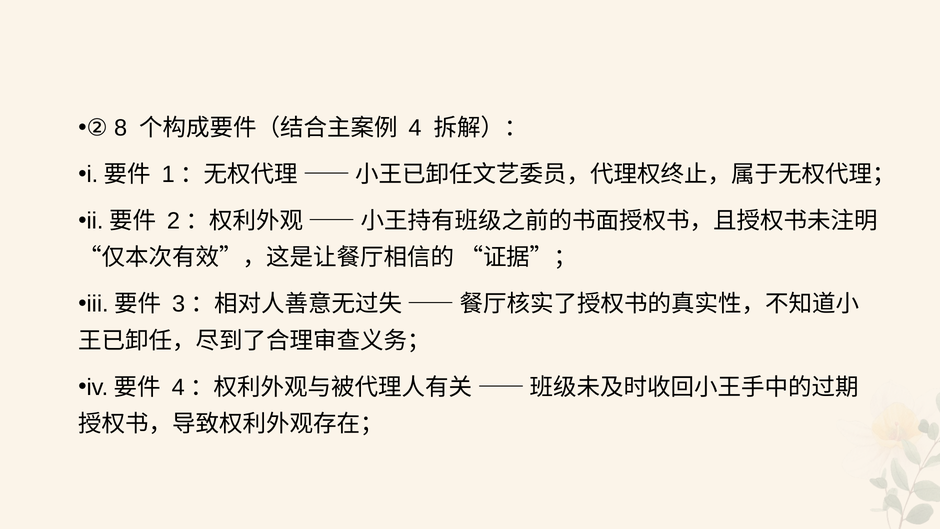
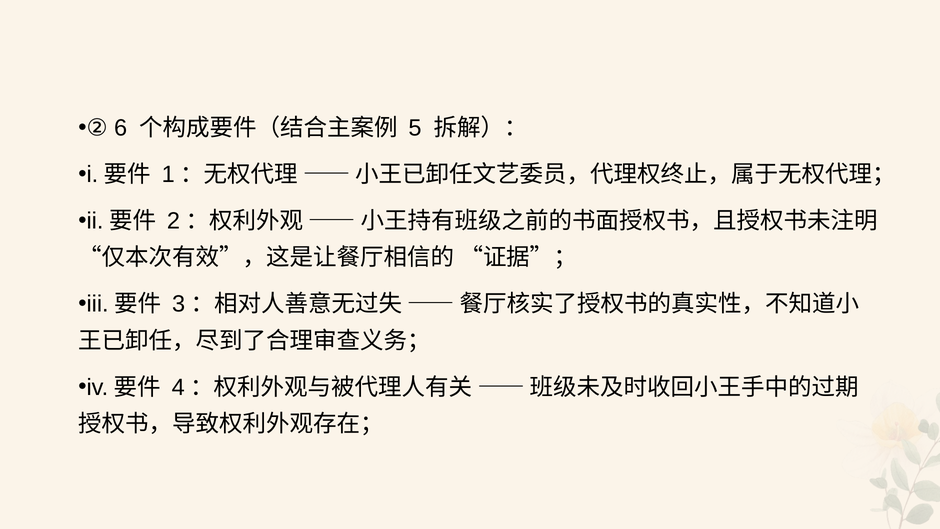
8: 8 -> 6
4: 4 -> 5
